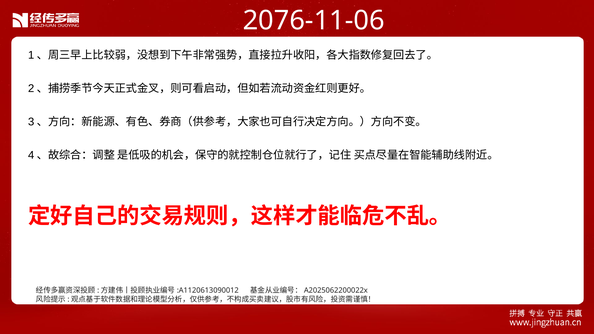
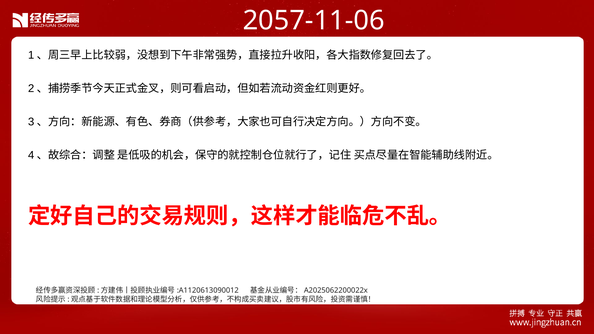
2076-11-06: 2076-11-06 -> 2057-11-06
